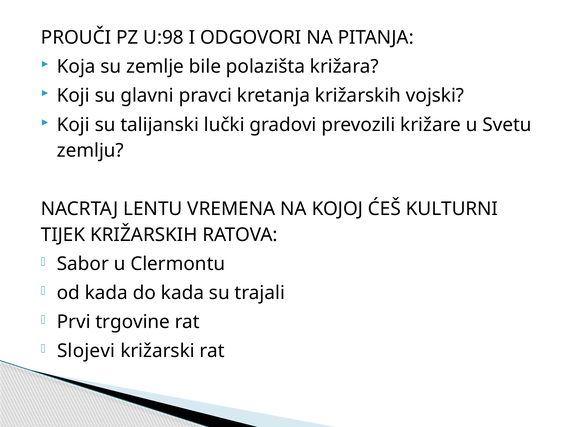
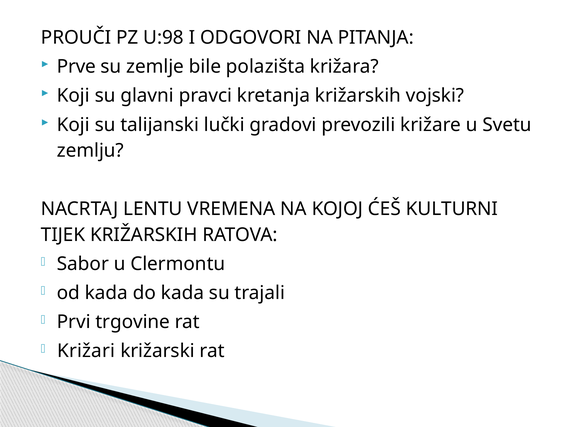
Koja: Koja -> Prve
Slojevi: Slojevi -> Križari
